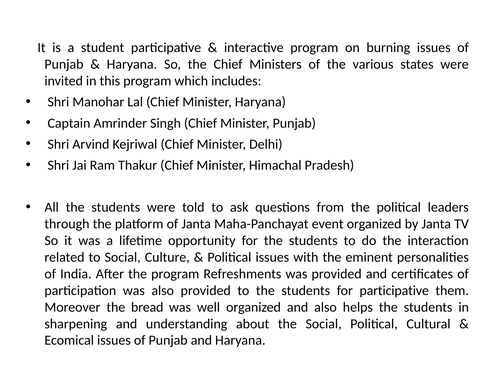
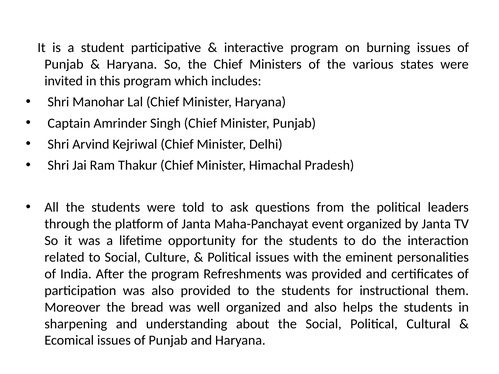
for participative: participative -> instructional
